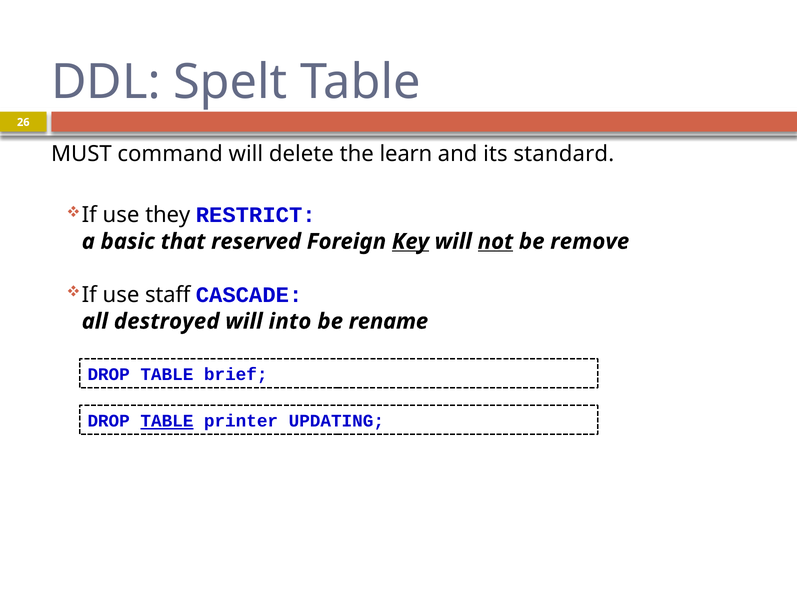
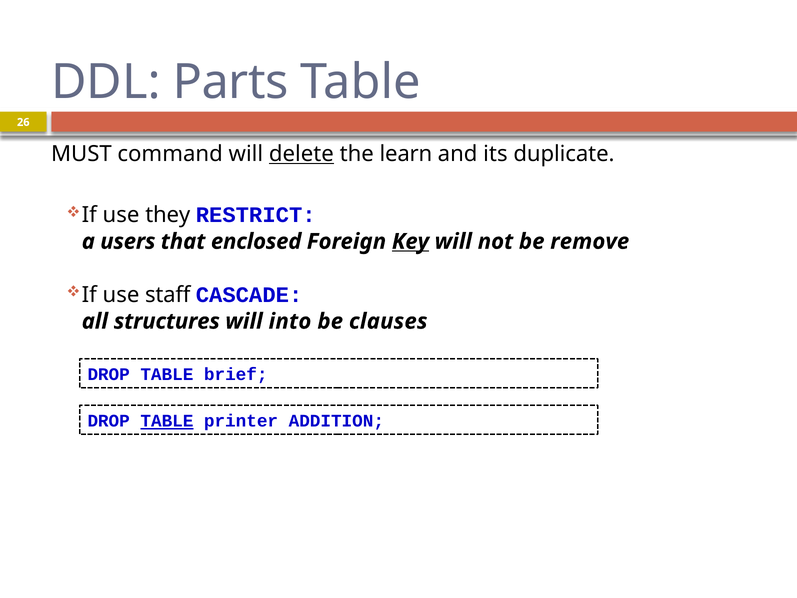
Spelt: Spelt -> Parts
delete underline: none -> present
standard: standard -> duplicate
basic: basic -> users
reserved: reserved -> enclosed
not underline: present -> none
destroyed: destroyed -> structures
rename: rename -> clauses
UPDATING: UPDATING -> ADDITION
